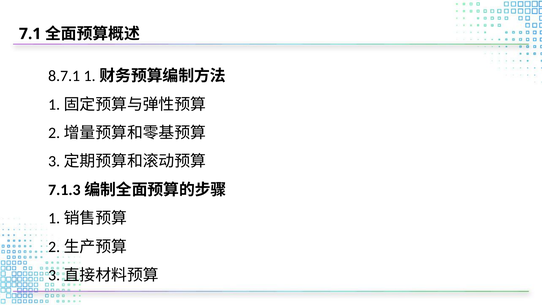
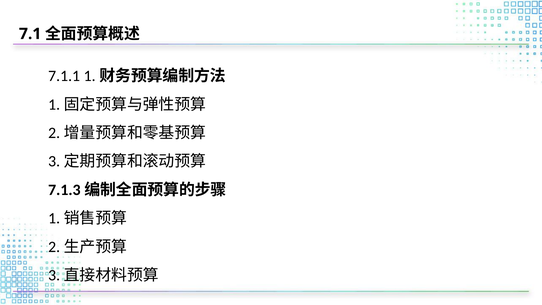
8.7.1: 8.7.1 -> 7.1.1
